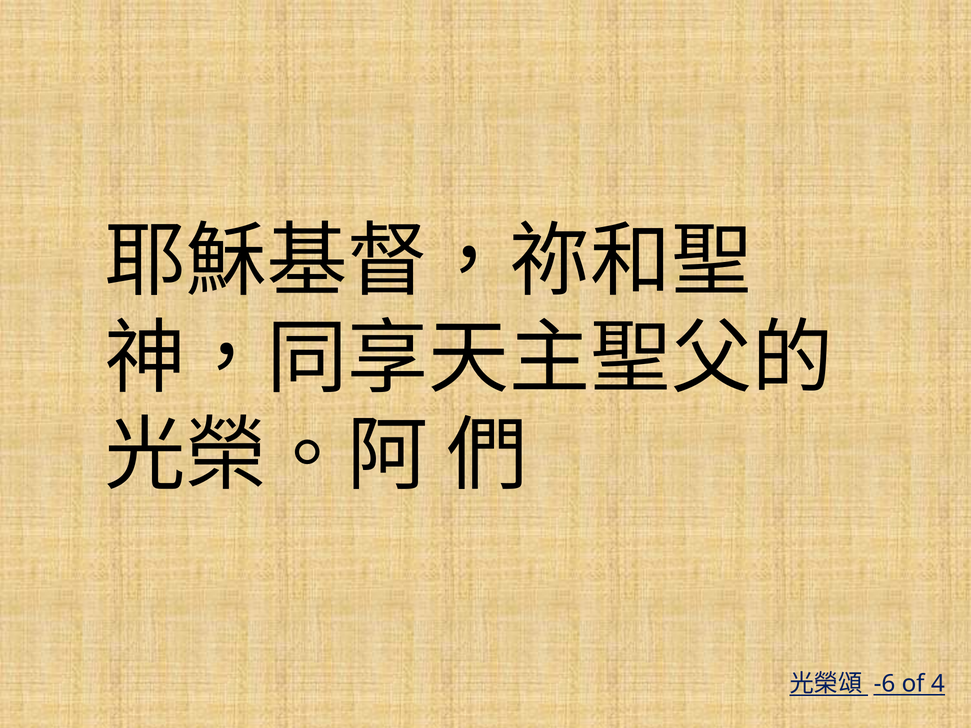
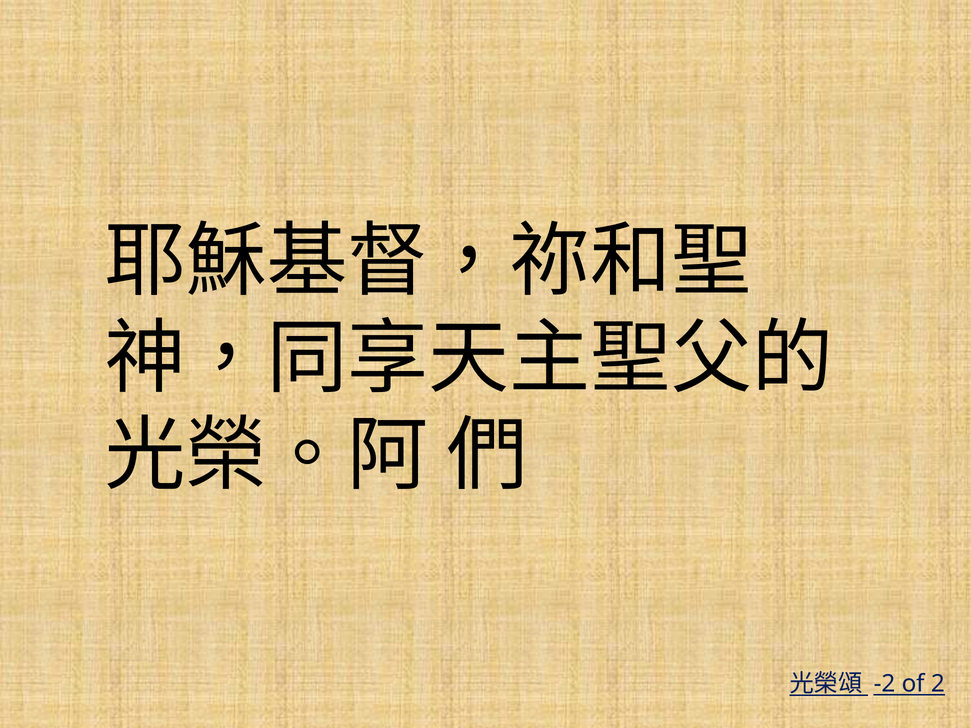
-6: -6 -> -2
4: 4 -> 2
